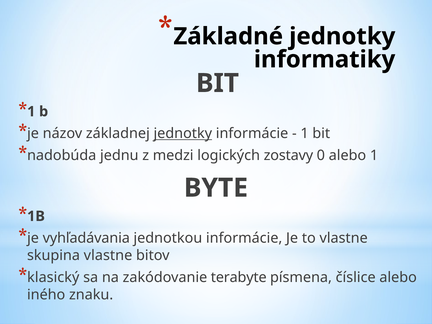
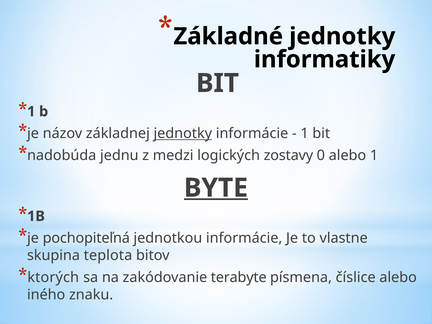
BYTE underline: none -> present
vyhľadávania: vyhľadávania -> pochopiteľná
skupina vlastne: vlastne -> teplota
klasický: klasický -> ktorých
